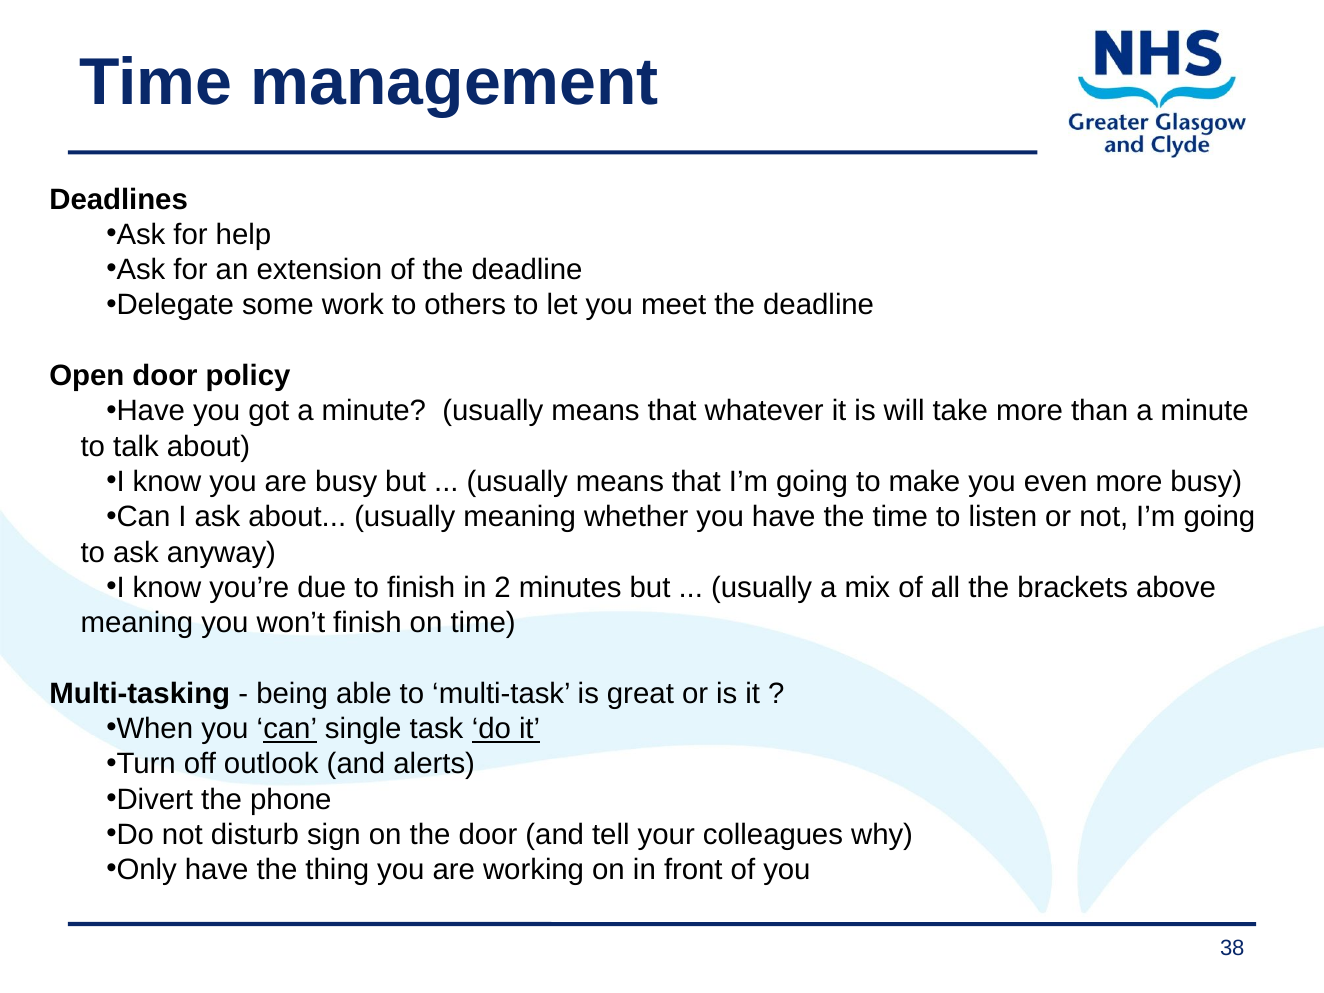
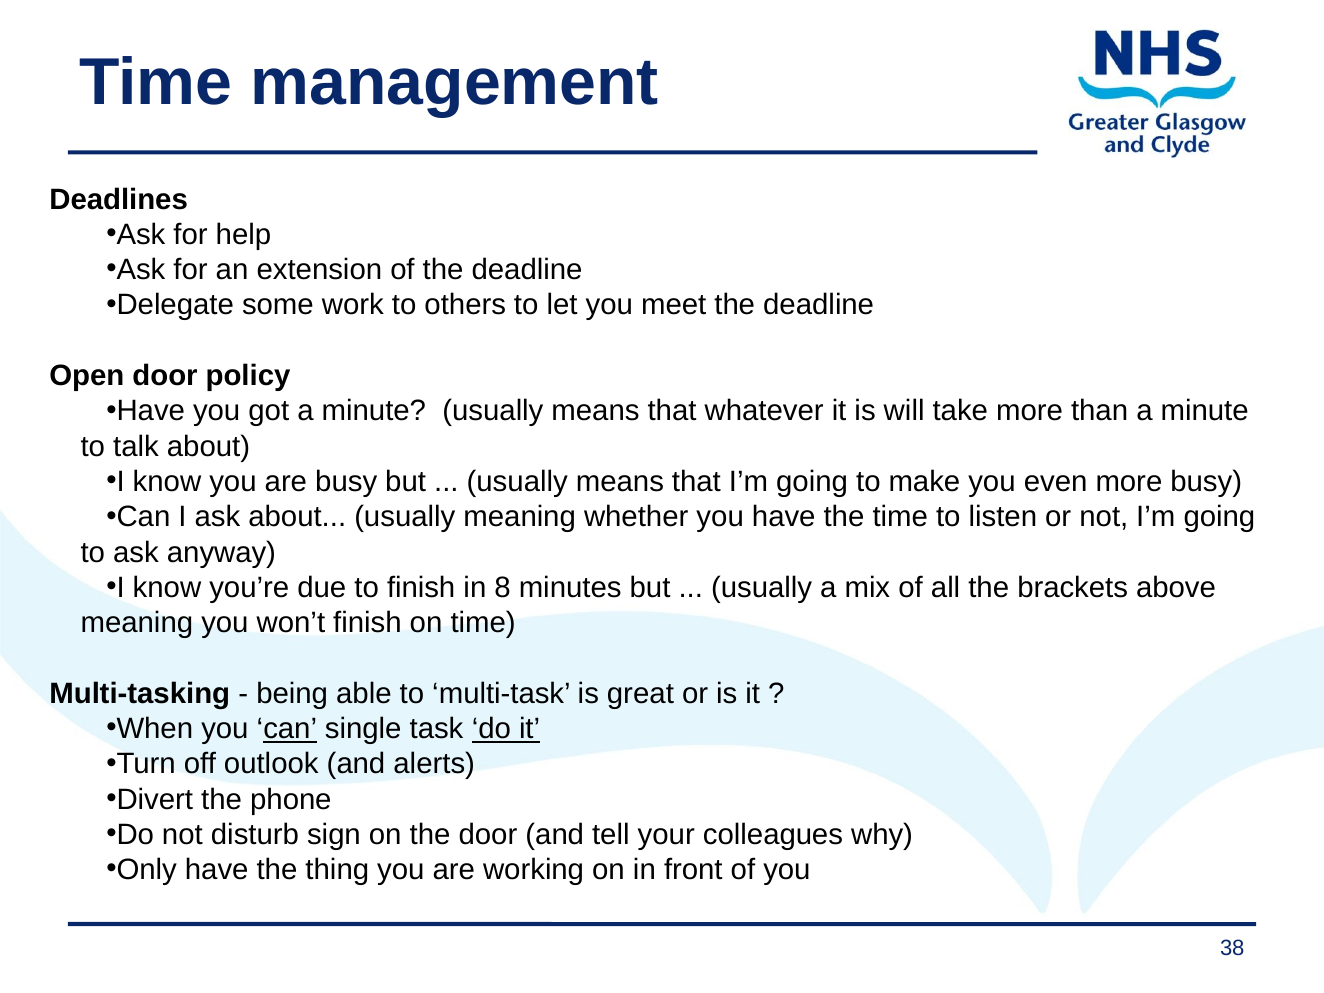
2: 2 -> 8
